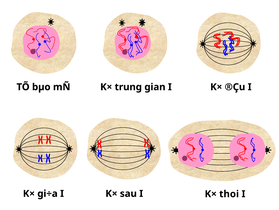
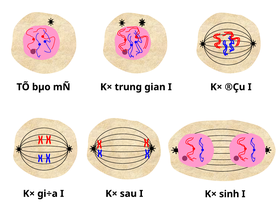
thoi: thoi -> sinh
